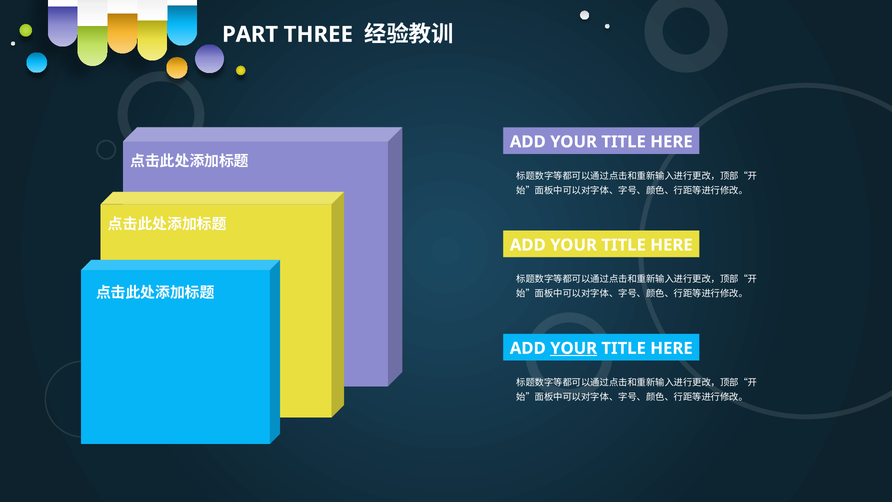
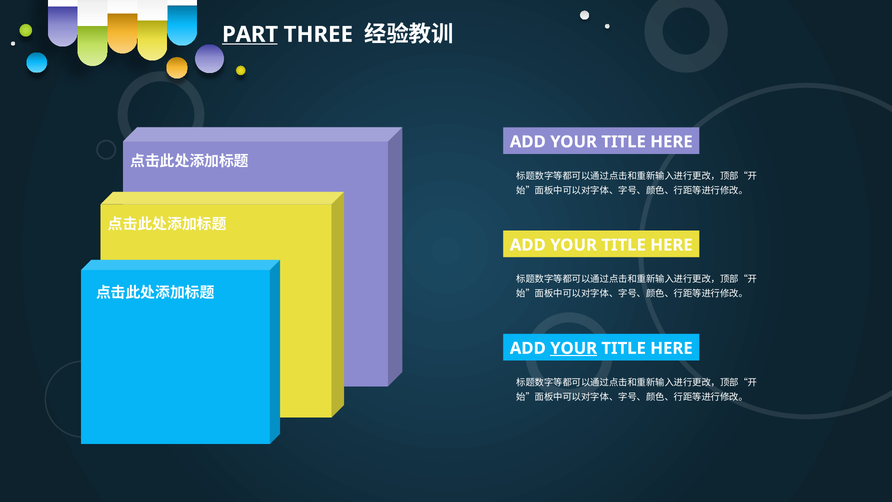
PART underline: none -> present
